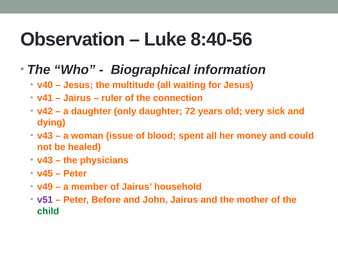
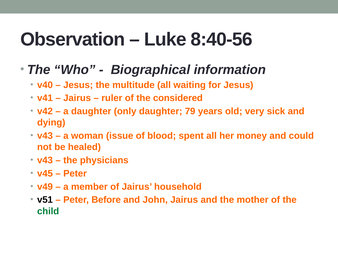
connection: connection -> considered
72: 72 -> 79
v51 colour: purple -> black
